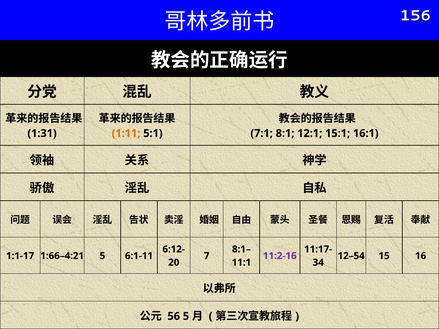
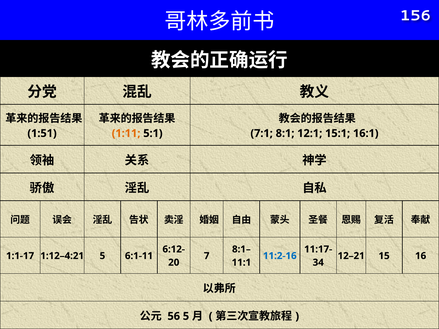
1:31: 1:31 -> 1:51
1:66–4:21: 1:66–4:21 -> 1:12–4:21
11:2-16 colour: purple -> blue
12–54: 12–54 -> 12–21
